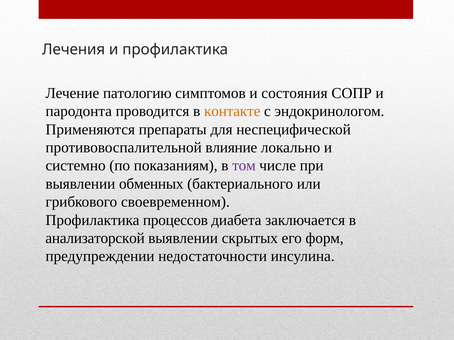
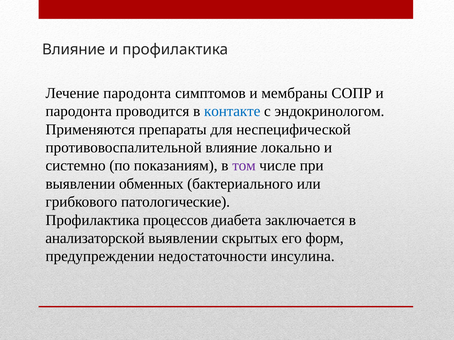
Лечения at (74, 49): Лечения -> Влияние
Лечение патологию: патологию -> пародонта
состояния: состояния -> мембраны
контакте colour: orange -> blue
своевременном: своевременном -> патологические
